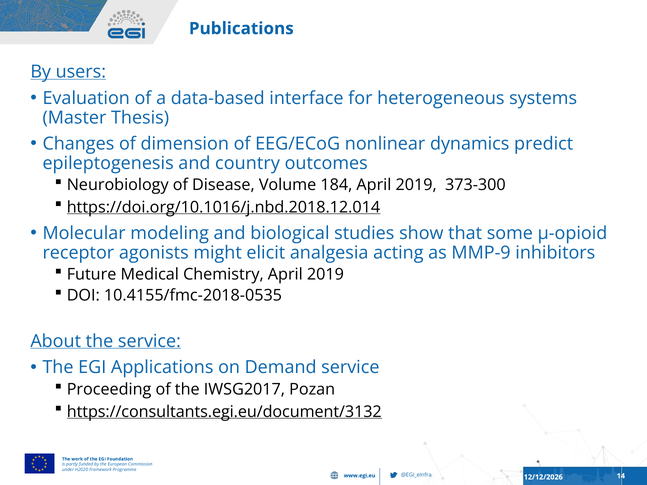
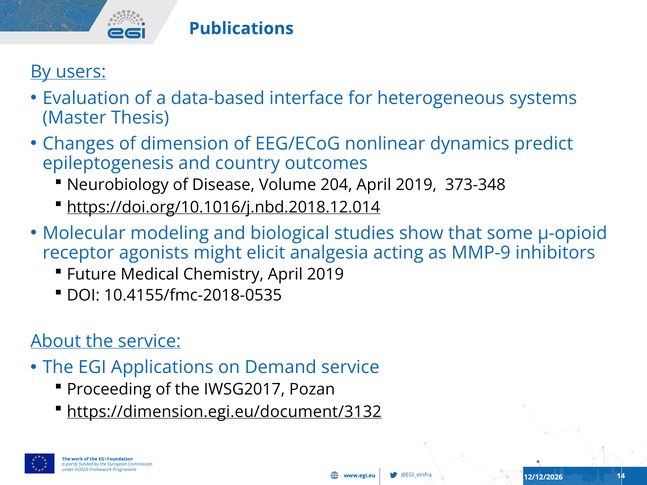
184: 184 -> 204
373-300: 373-300 -> 373-348
https://consultants.egi.eu/document/3132: https://consultants.egi.eu/document/3132 -> https://dimension.egi.eu/document/3132
